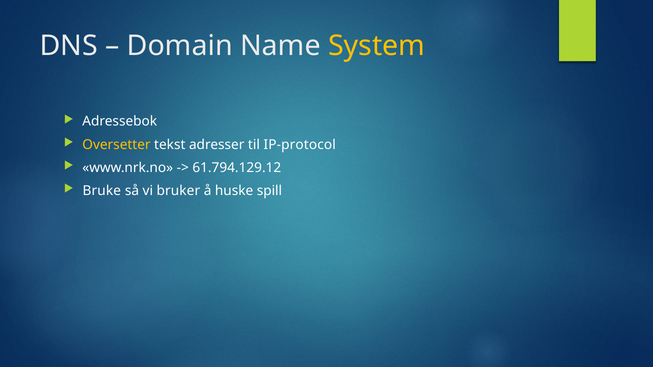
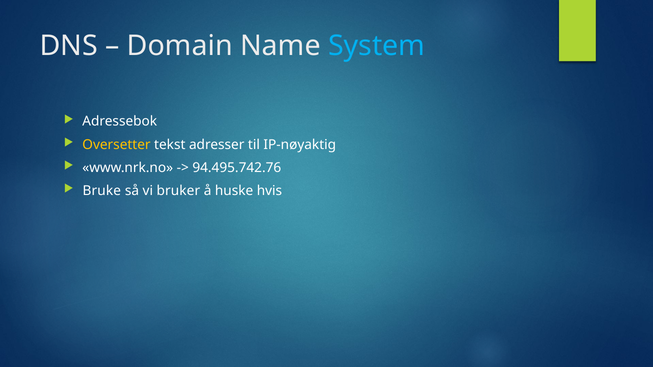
System colour: yellow -> light blue
IP-protocol: IP-protocol -> IP-nøyaktig
61.794.129.12: 61.794.129.12 -> 94.495.742.76
spill: spill -> hvis
